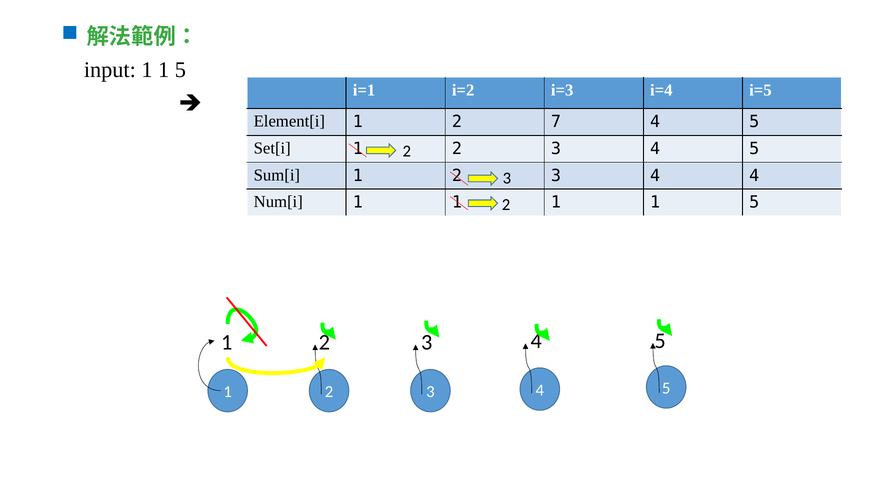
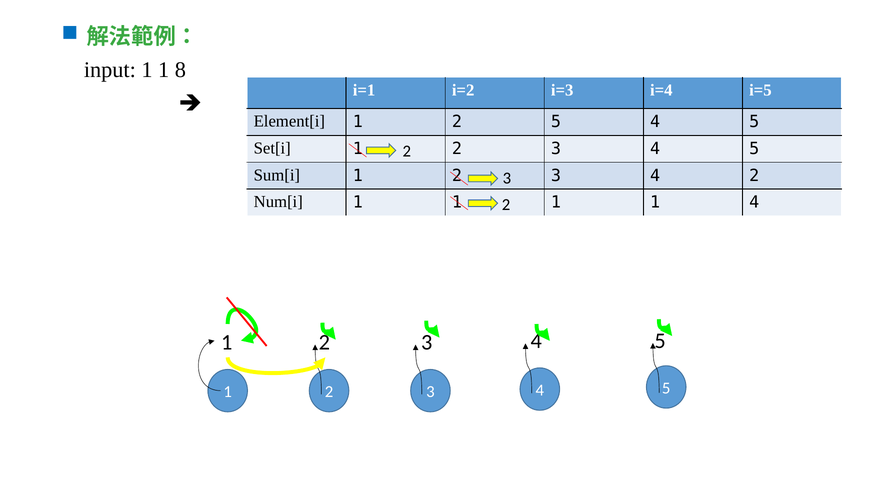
input 1 1 5: 5 -> 8
2 7: 7 -> 5
4 4: 4 -> 2
1 1 1 5: 5 -> 4
